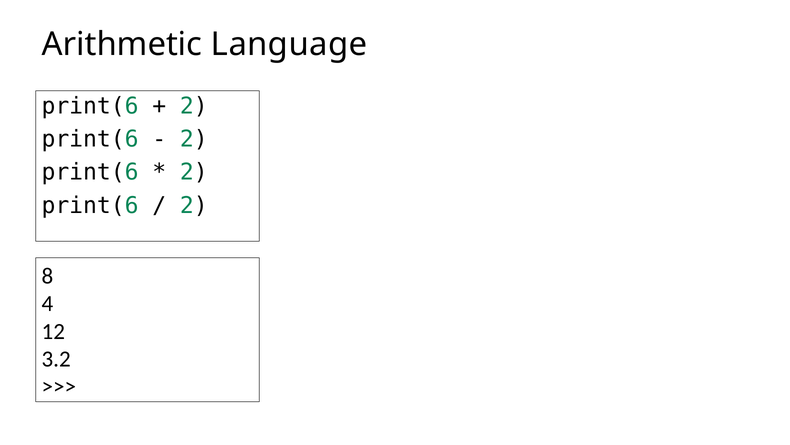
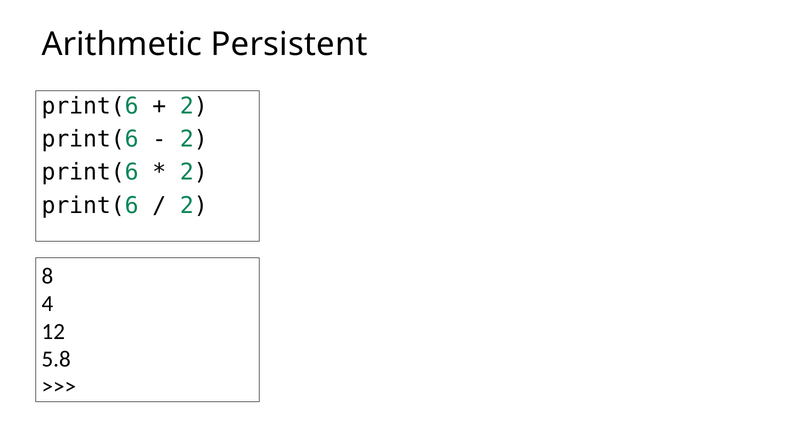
Language: Language -> Persistent
3.2: 3.2 -> 5.8
